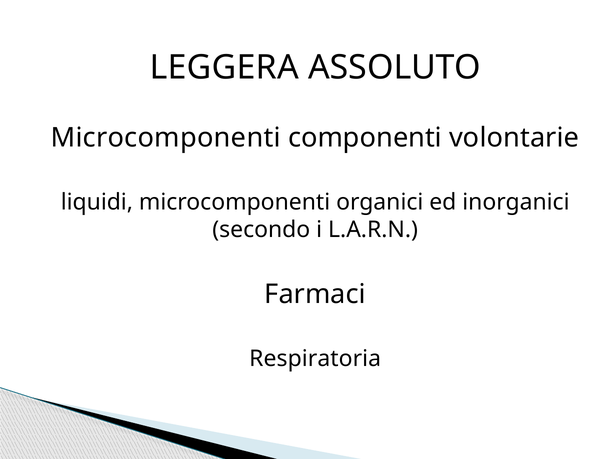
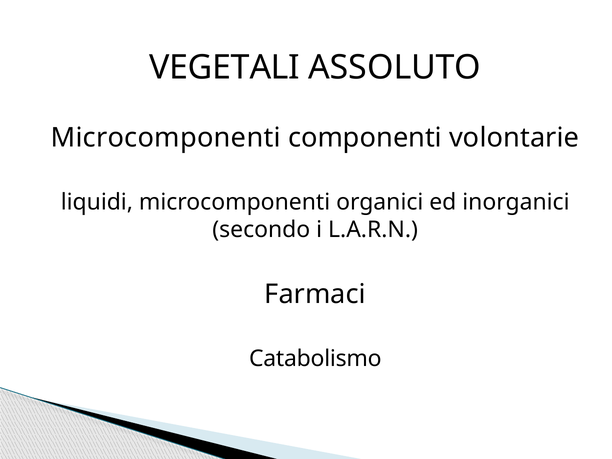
LEGGERA: LEGGERA -> VEGETALI
Respiratoria: Respiratoria -> Catabolismo
